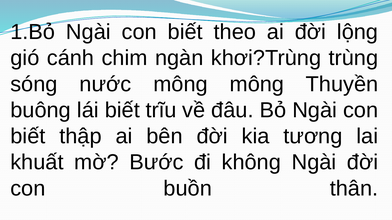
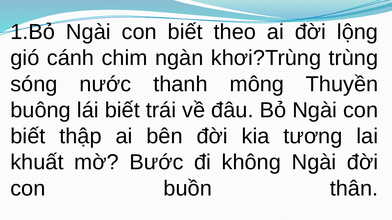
nước mông: mông -> thanh
trĩu: trĩu -> trái
